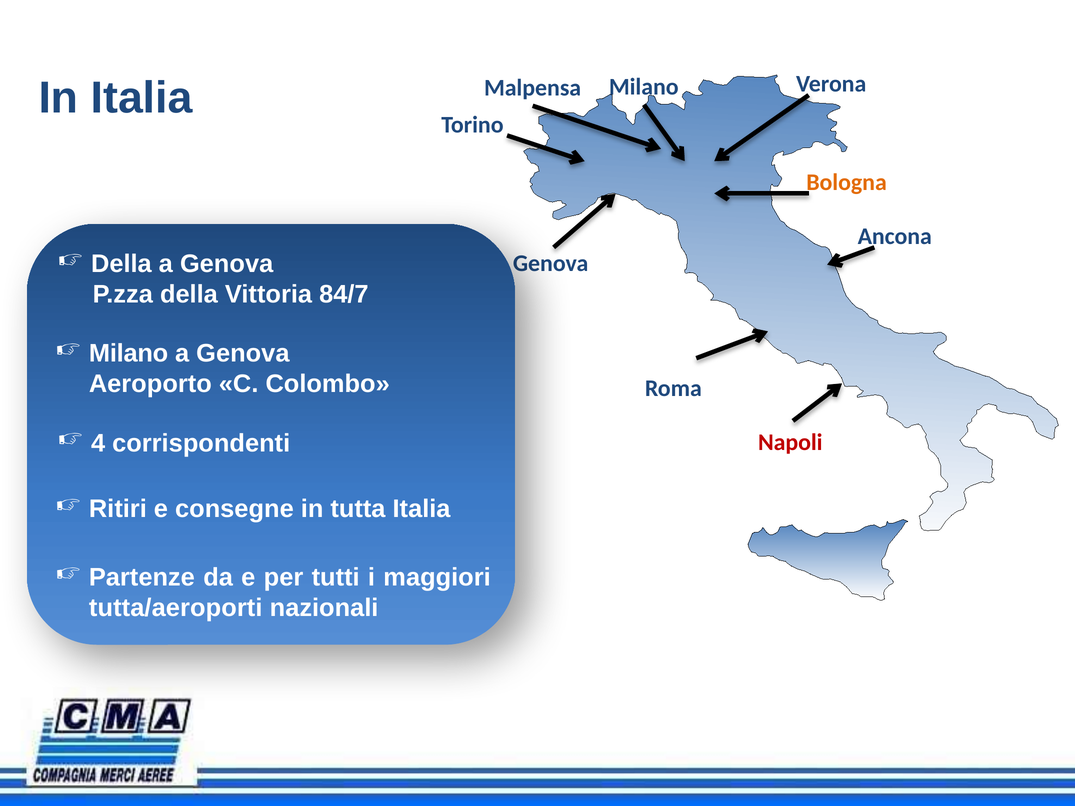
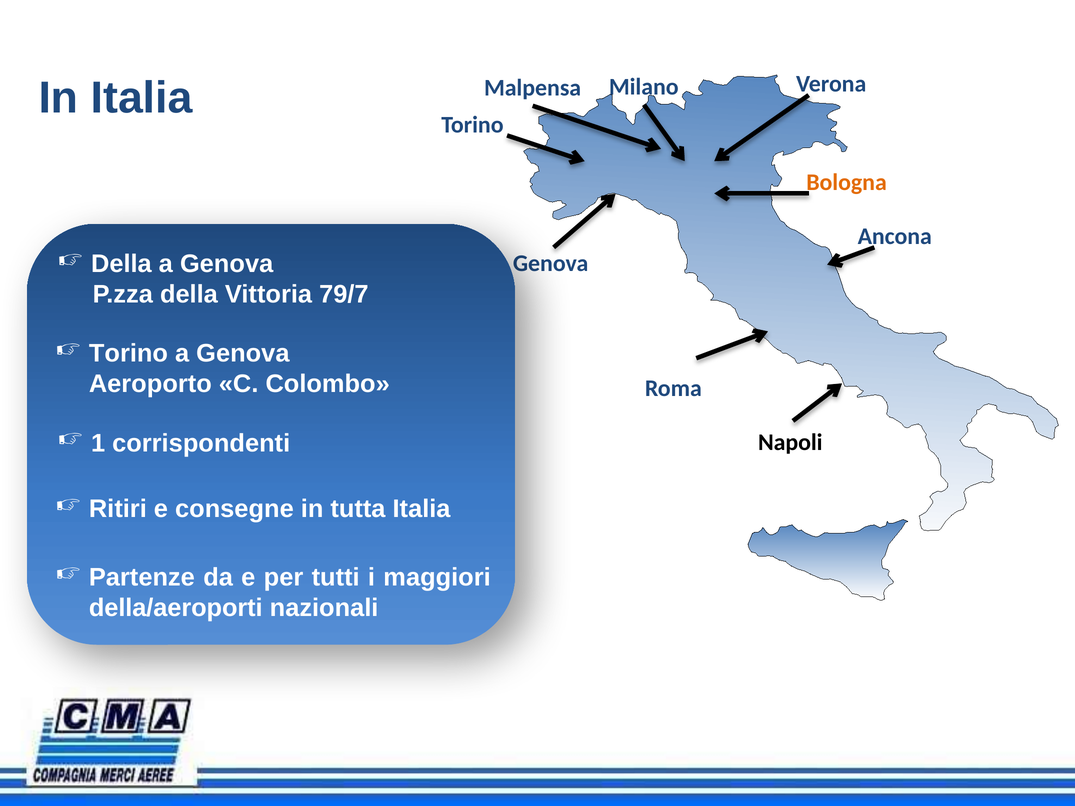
84/7: 84/7 -> 79/7
Milano at (129, 353): Milano -> Torino
4: 4 -> 1
Napoli colour: red -> black
tutta/aeroporti: tutta/aeroporti -> della/aeroporti
